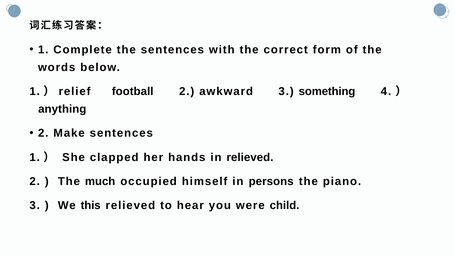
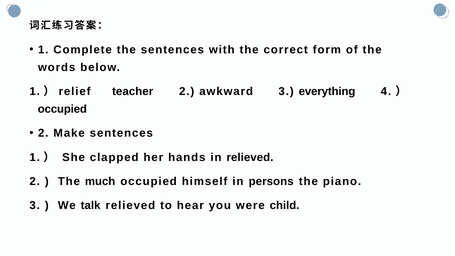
football: football -> teacher
something: something -> everything
anything at (62, 109): anything -> occupied
this: this -> talk
